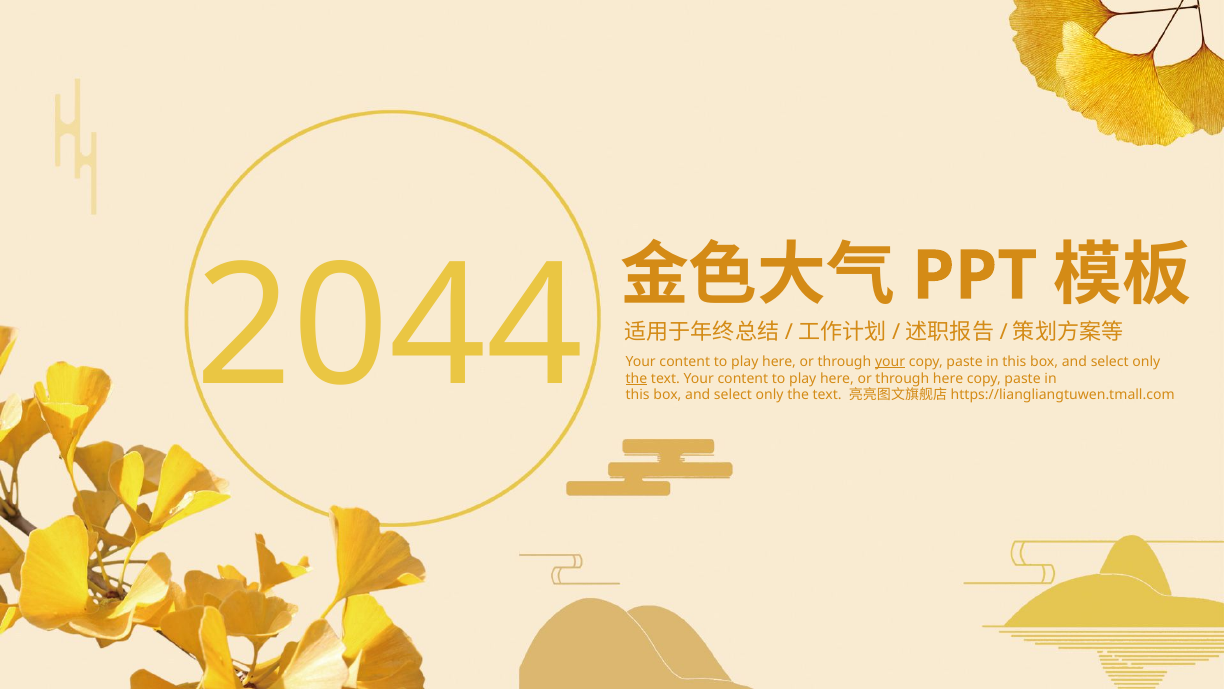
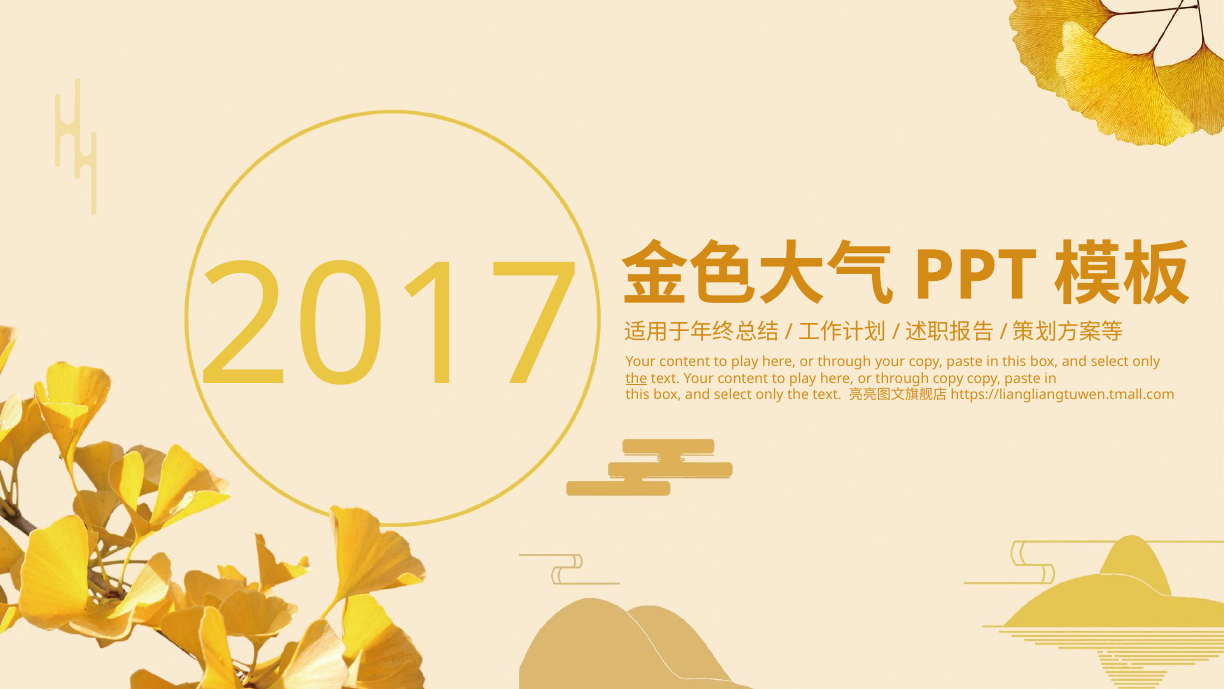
2044: 2044 -> 2017
your at (890, 361) underline: present -> none
through here: here -> copy
